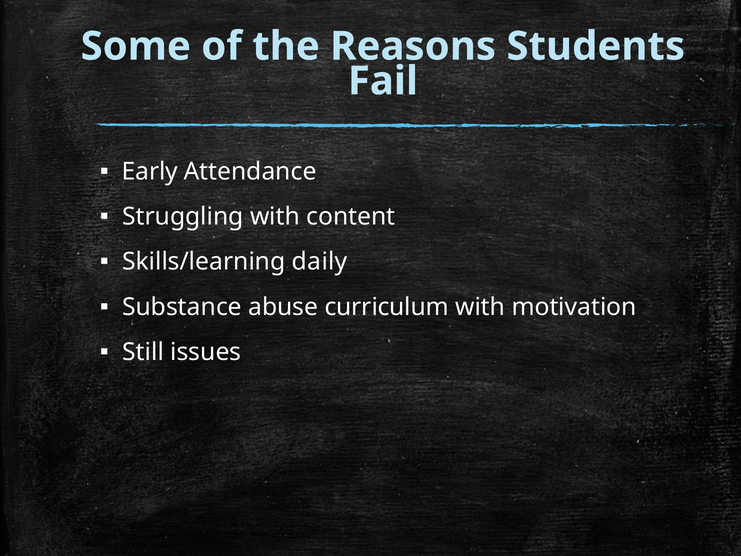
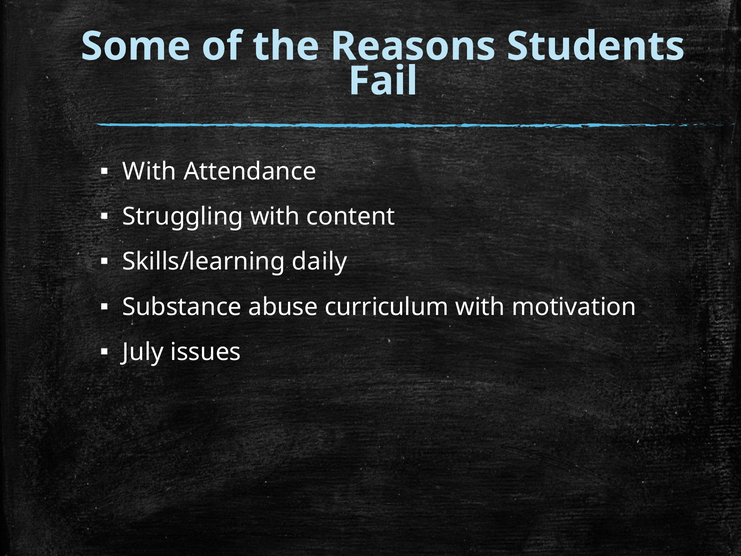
Early at (150, 171): Early -> With
Still: Still -> July
